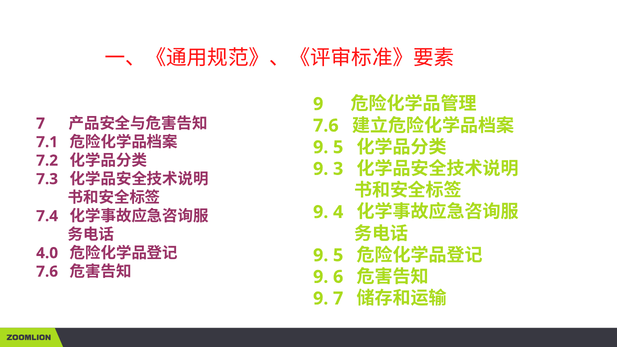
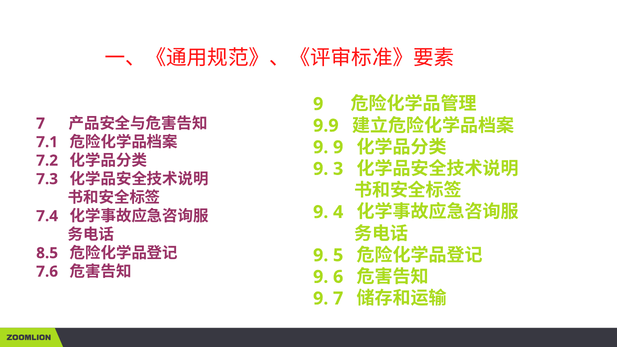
7.6 at (326, 126): 7.6 -> 9.9
5 at (338, 147): 5 -> 9
4.0: 4.0 -> 8.5
